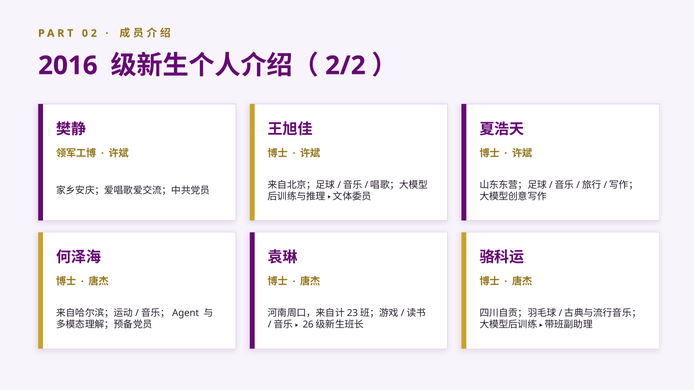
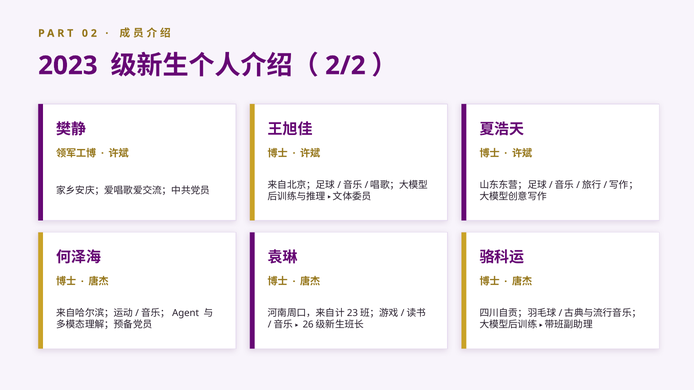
2016: 2016 -> 2023
